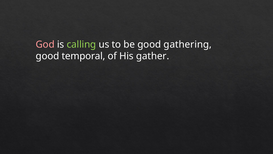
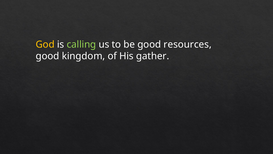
God colour: pink -> yellow
gathering: gathering -> resources
temporal: temporal -> kingdom
